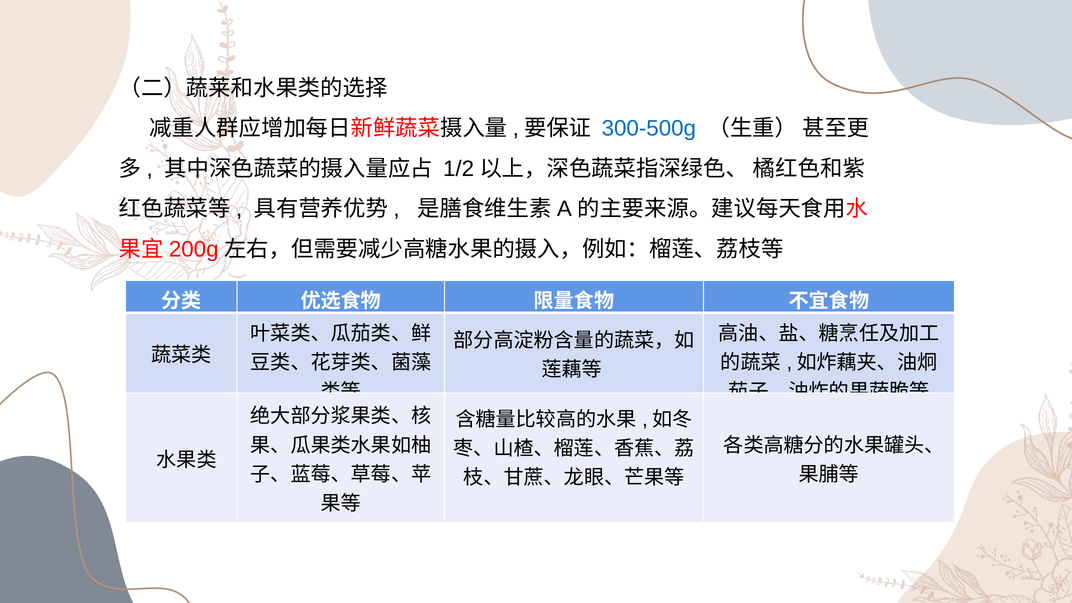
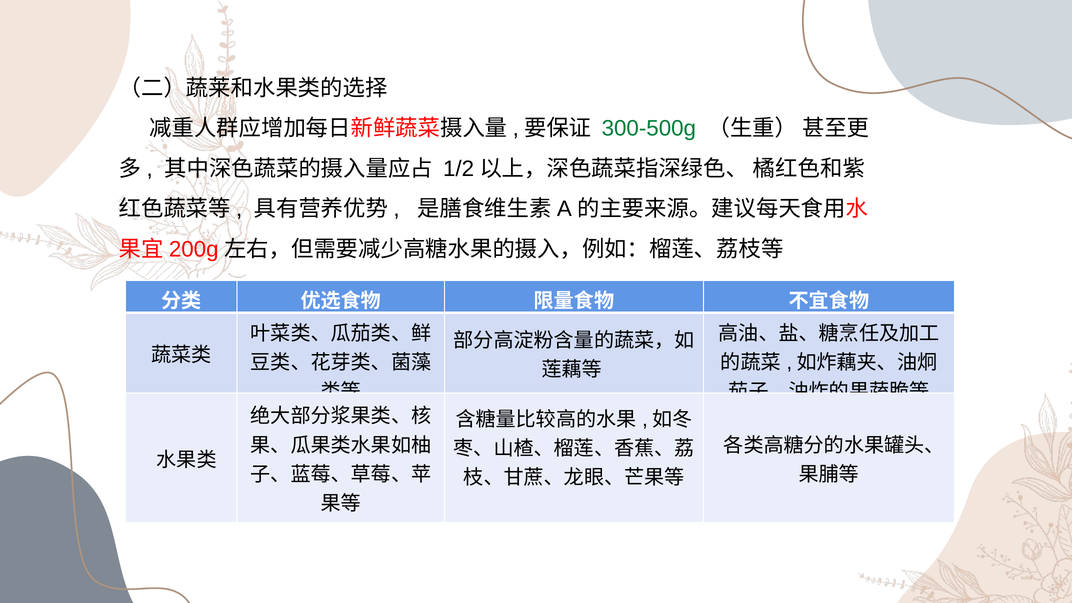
300-500g colour: blue -> green
